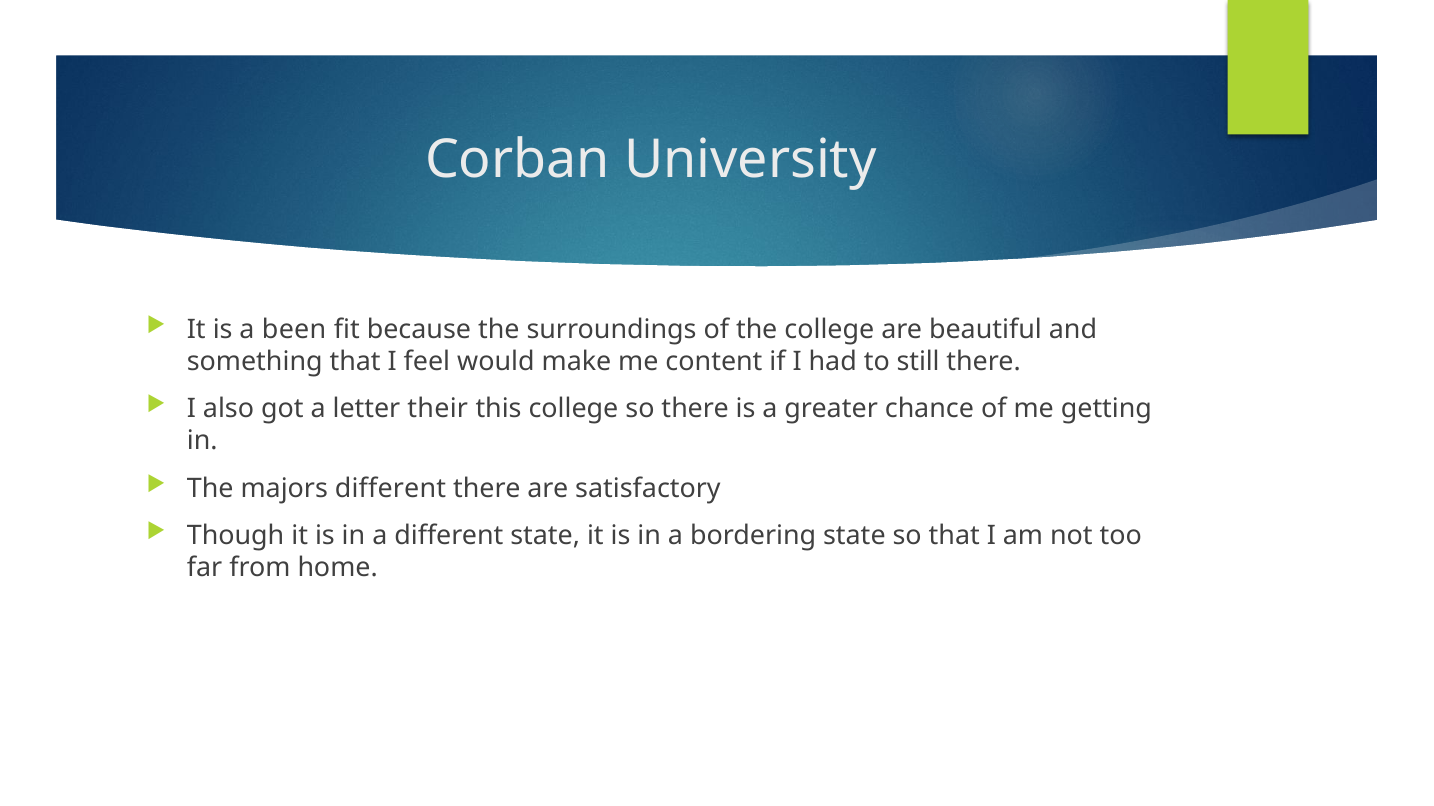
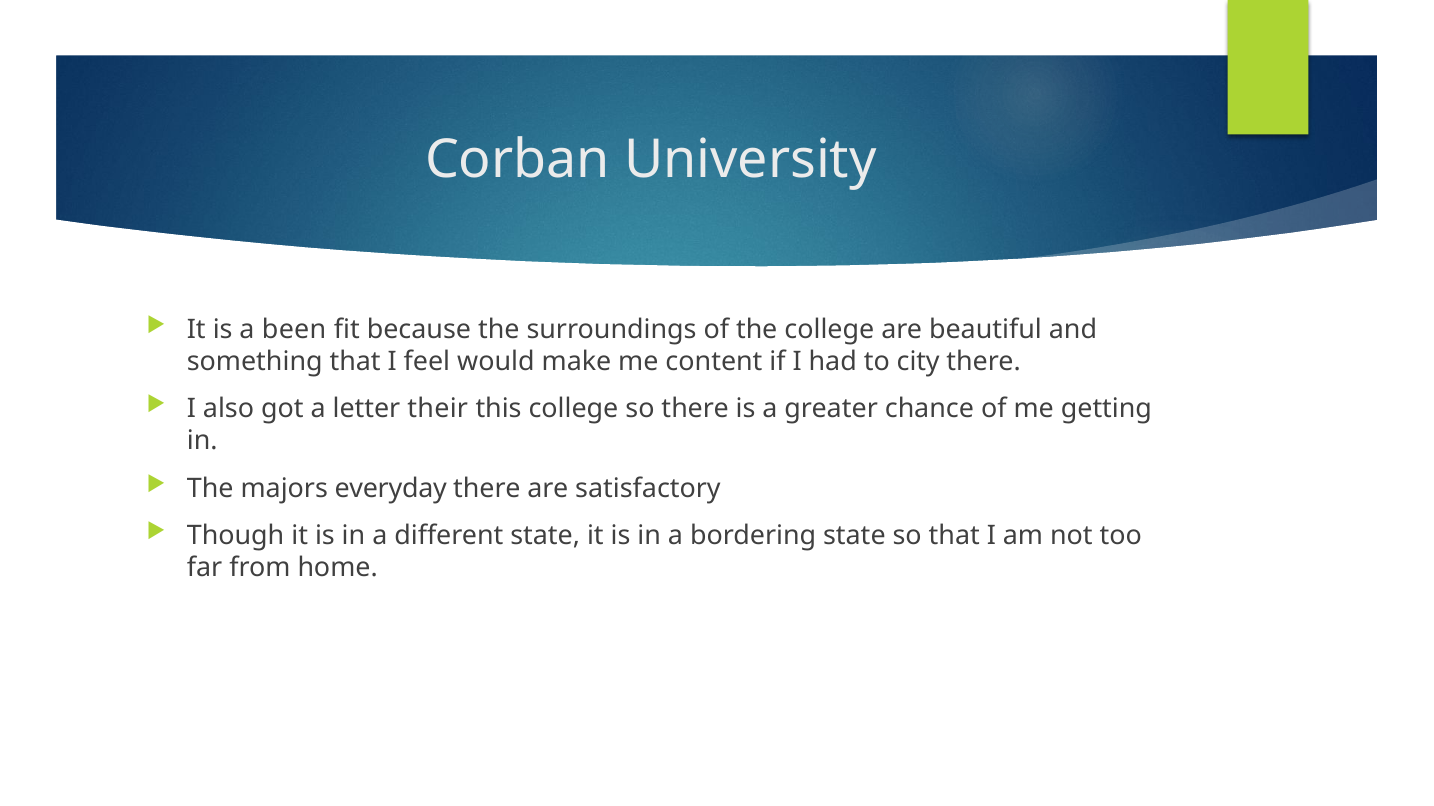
still: still -> city
majors different: different -> everyday
